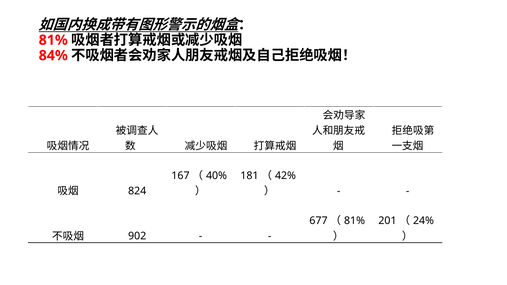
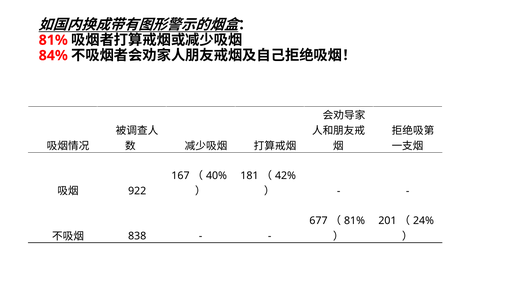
824: 824 -> 922
902: 902 -> 838
